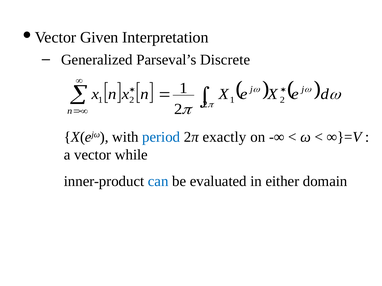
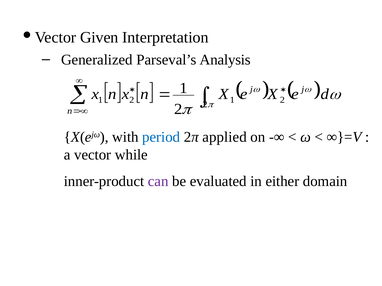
Discrete: Discrete -> Analysis
exactly: exactly -> applied
can colour: blue -> purple
